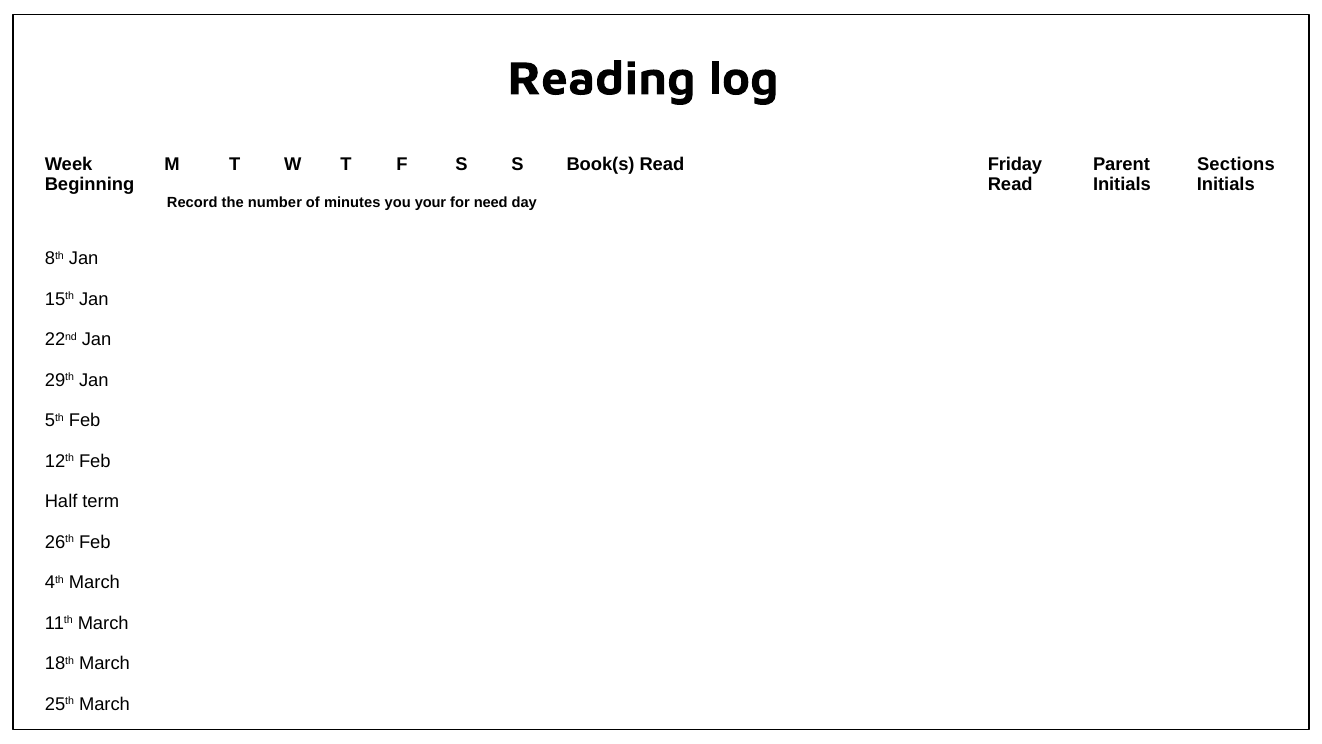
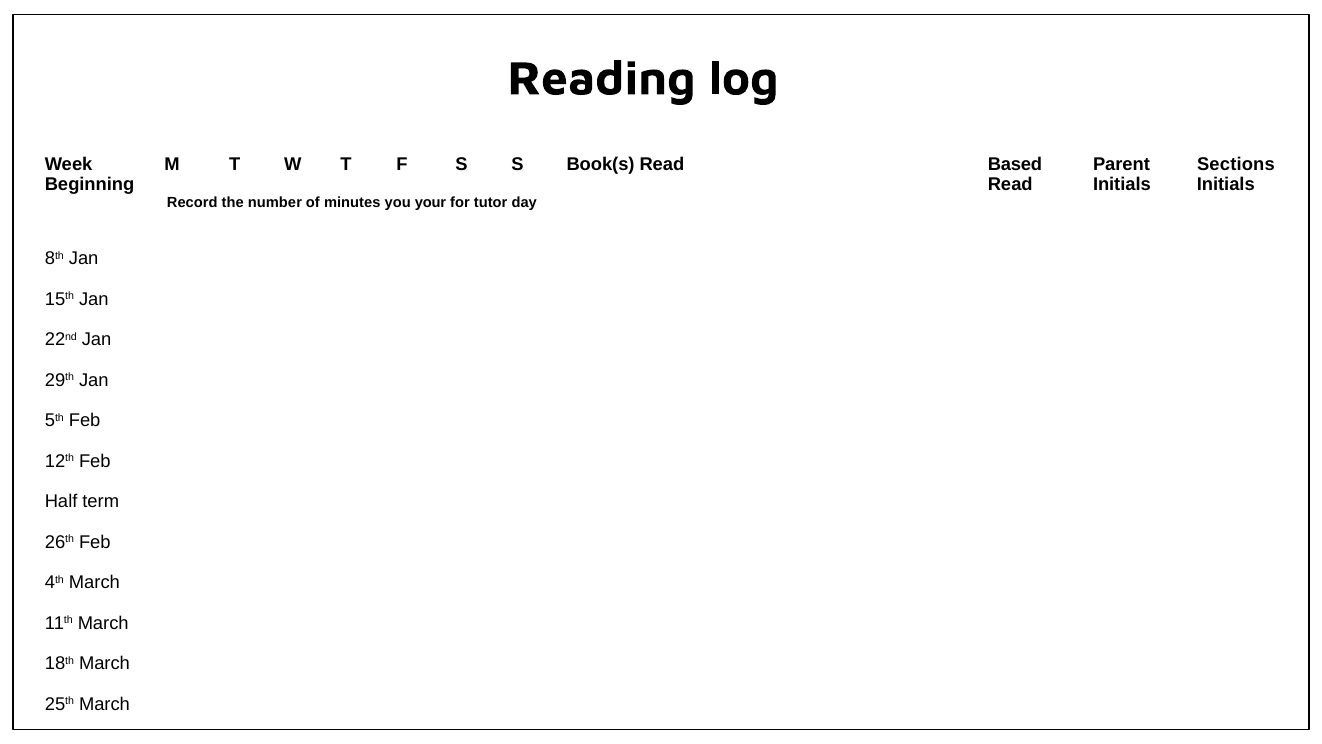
Friday: Friday -> Based
need: need -> tutor
